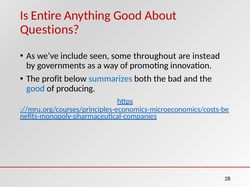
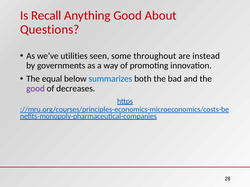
Entire: Entire -> Recall
include: include -> utilities
profit: profit -> equal
good at (35, 89) colour: blue -> purple
producing: producing -> decreases
